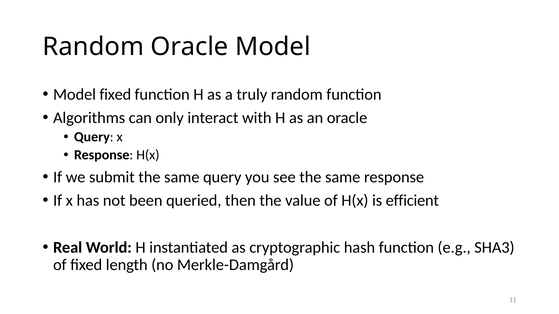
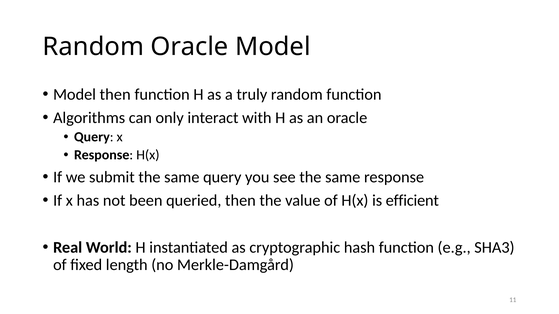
Model fixed: fixed -> then
